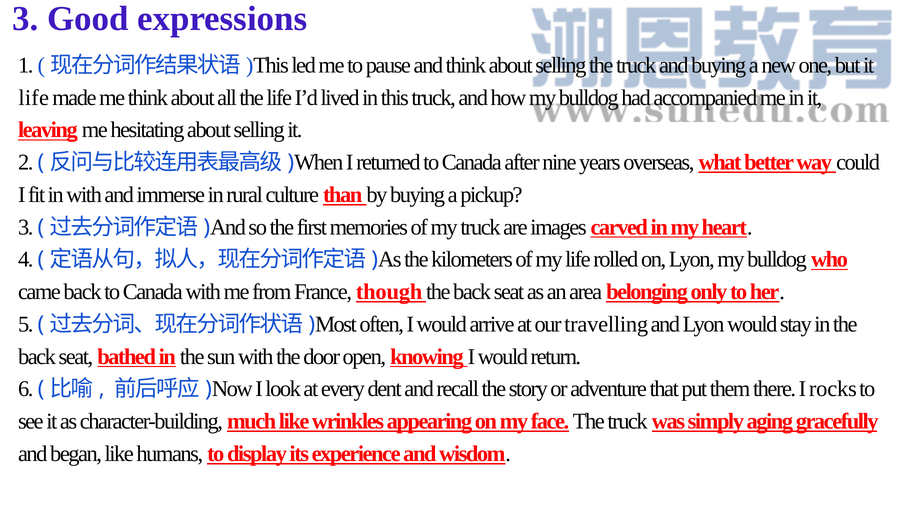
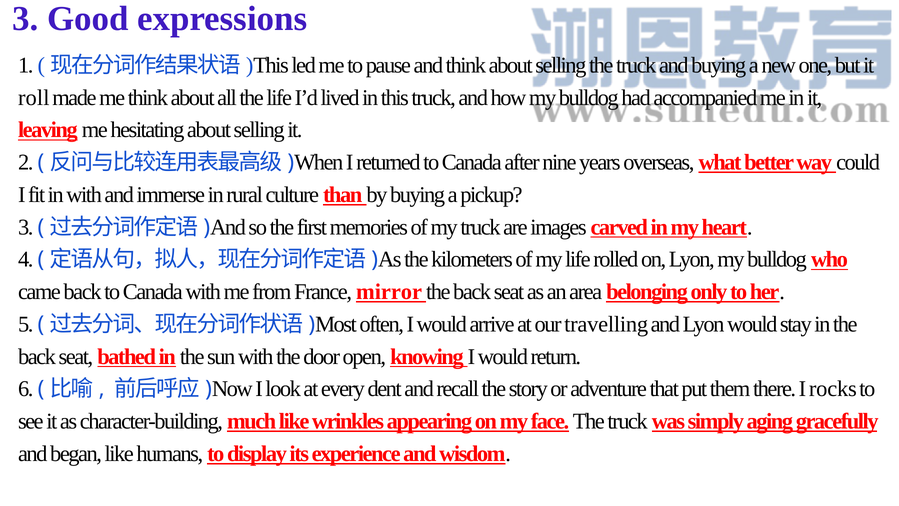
life at (34, 98): life -> roll
though: though -> mirror
